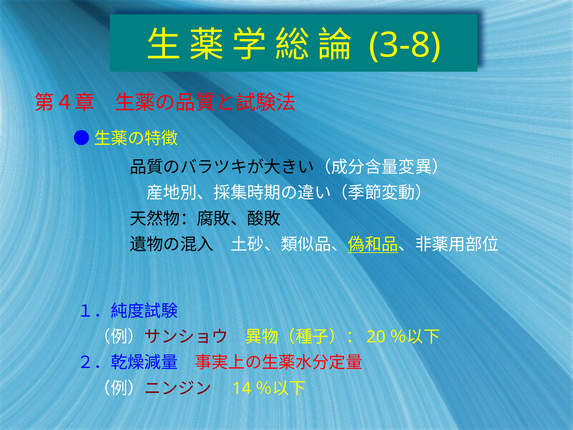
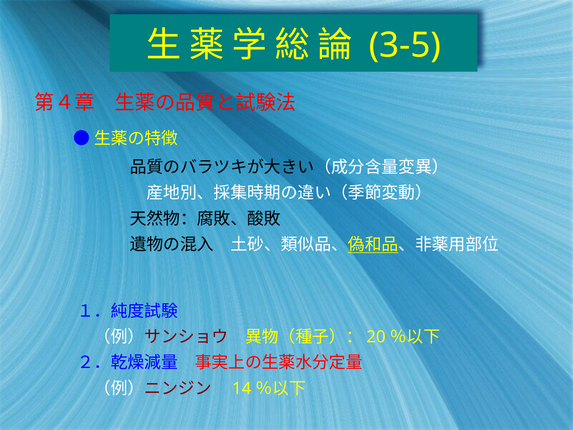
3-8: 3-8 -> 3-5
